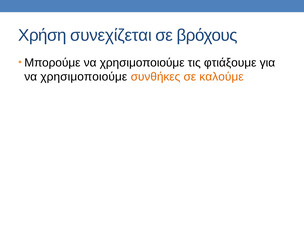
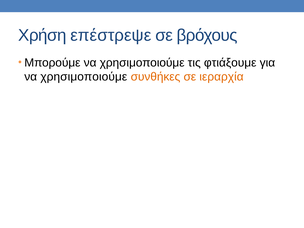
συνεχίζεται: συνεχίζεται -> επέστρεψε
καλούμε: καλούμε -> ιεραρχία
